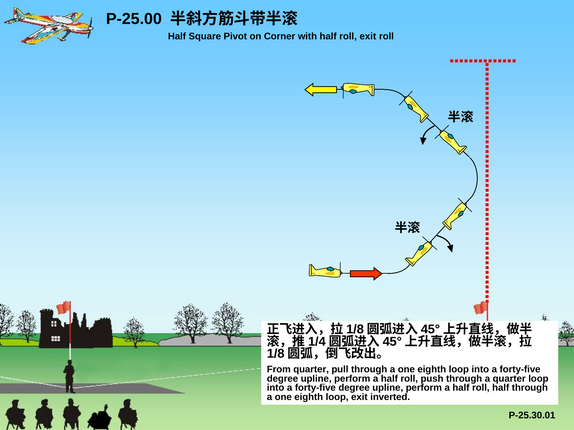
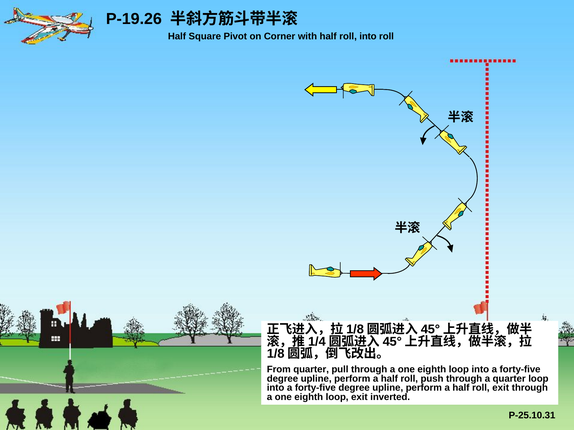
P-25.00: P-25.00 -> P-19.26
roll exit: exit -> into
roll half: half -> exit
P-25.30.01: P-25.30.01 -> P-25.10.31
